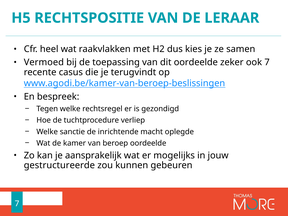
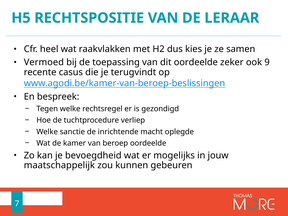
ook 7: 7 -> 9
aansprakelijk: aansprakelijk -> bevoegdheid
gestructureerde: gestructureerde -> maatschappelijk
